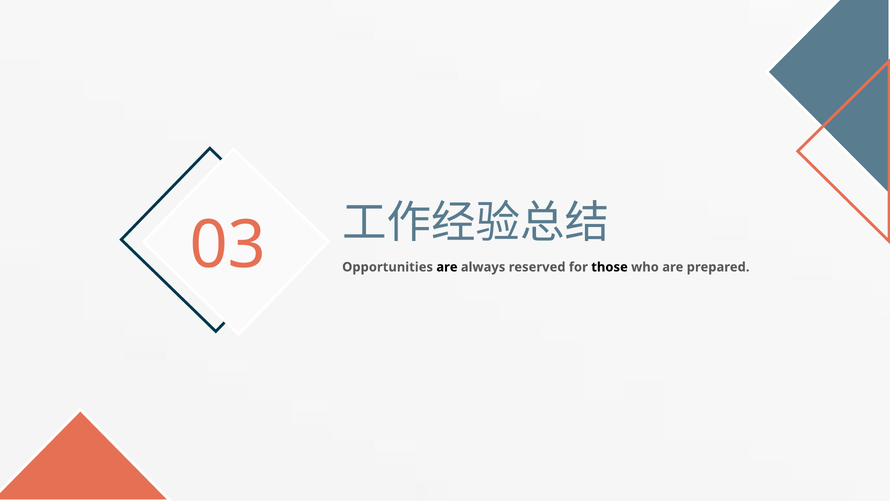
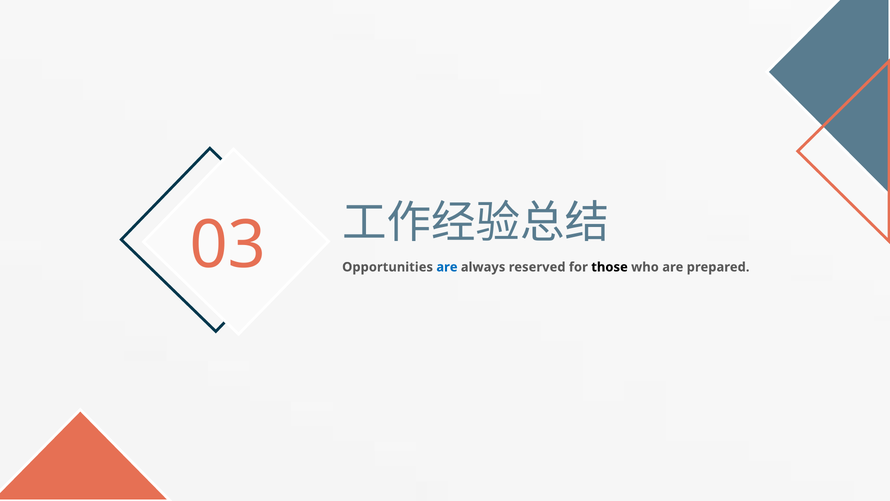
are at (447, 267) colour: black -> blue
